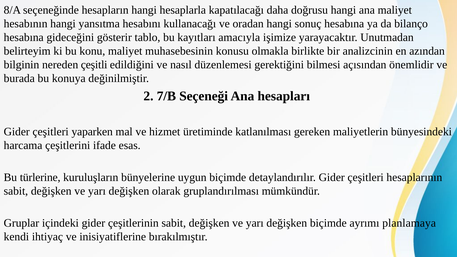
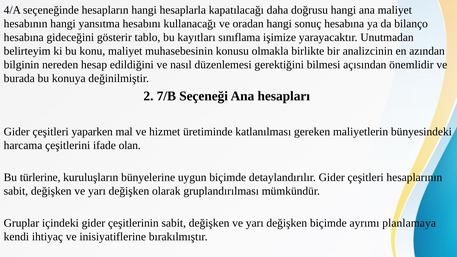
8/A: 8/A -> 4/A
amacıyla: amacıyla -> sınıflama
çeşitli: çeşitli -> hesap
esas: esas -> olan
